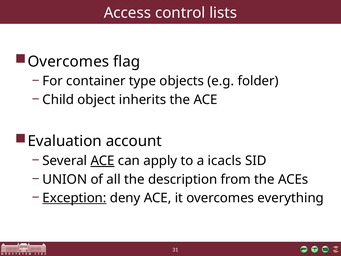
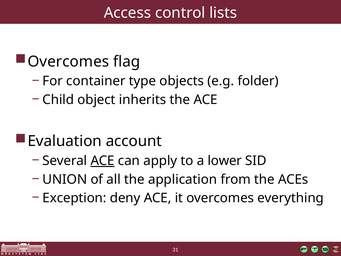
icacls: icacls -> lower
description: description -> application
Exception underline: present -> none
